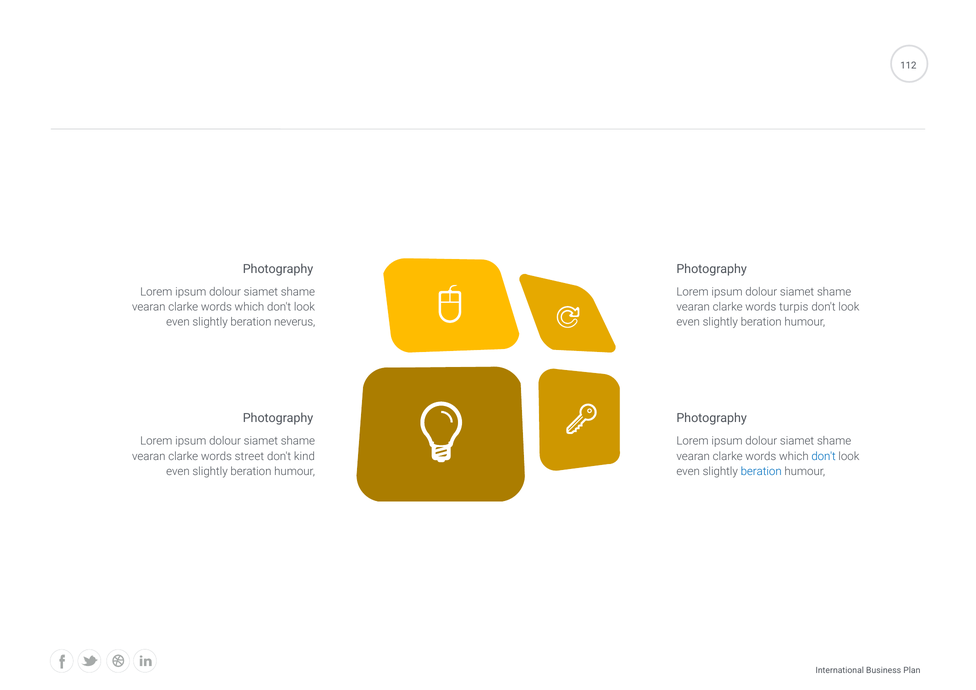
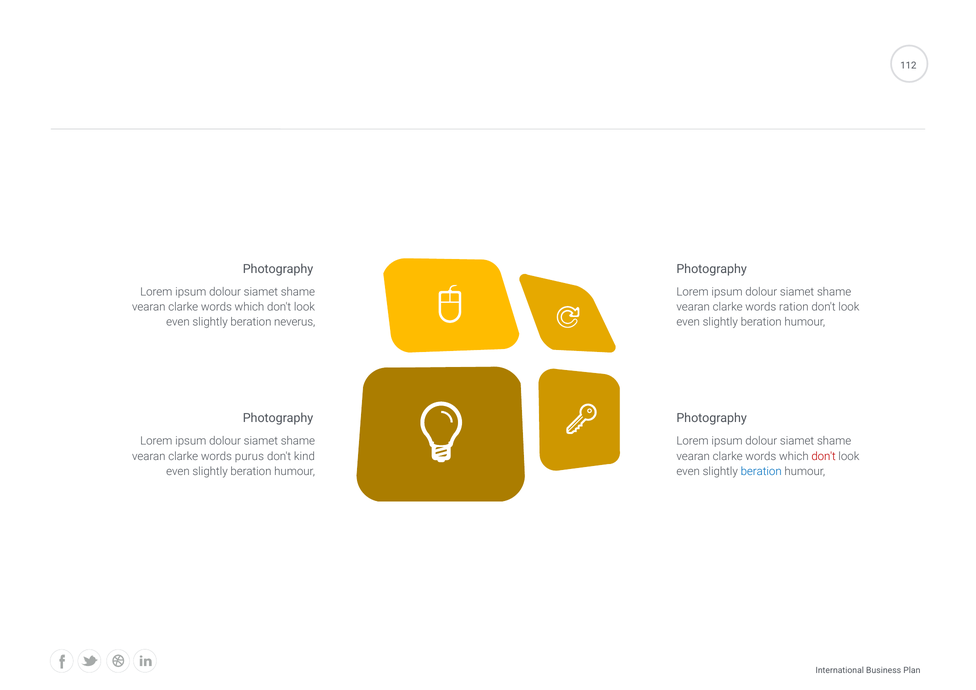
turpis: turpis -> ration
street: street -> purus
don't at (824, 456) colour: blue -> red
